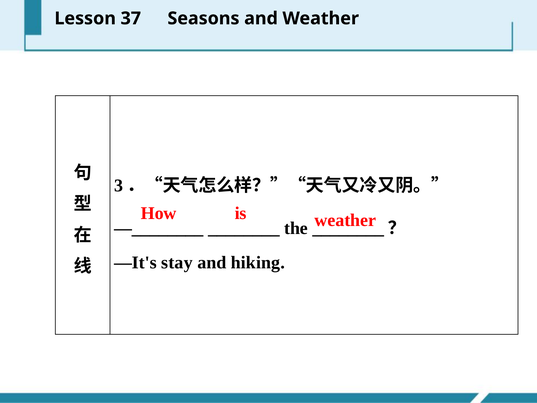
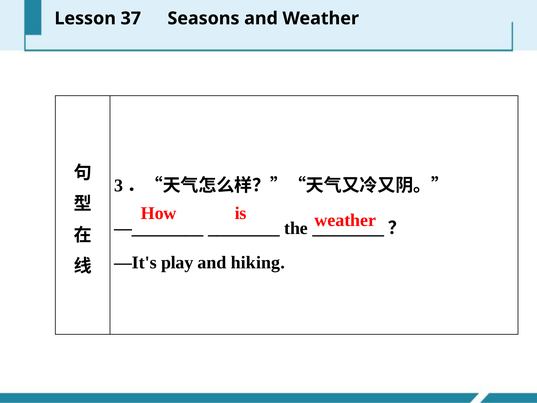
stay: stay -> play
